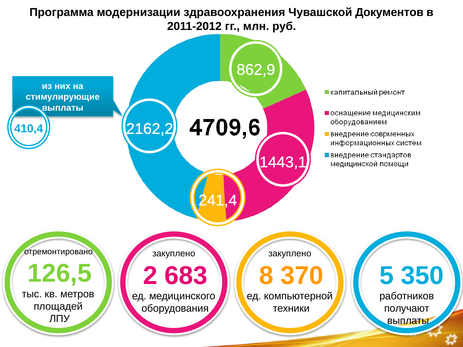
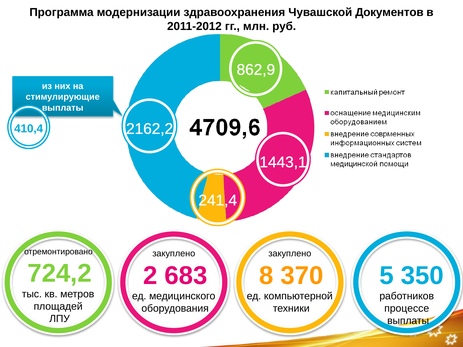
126,5: 126,5 -> 724,2
получают: получают -> процессе
